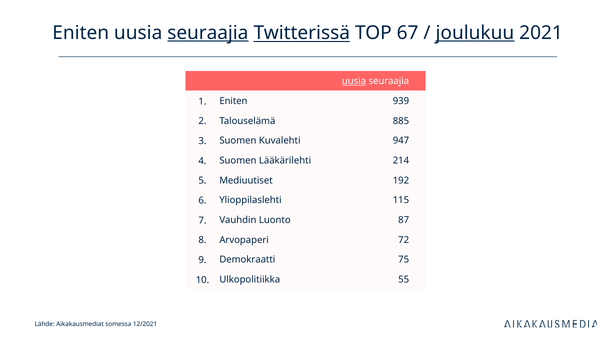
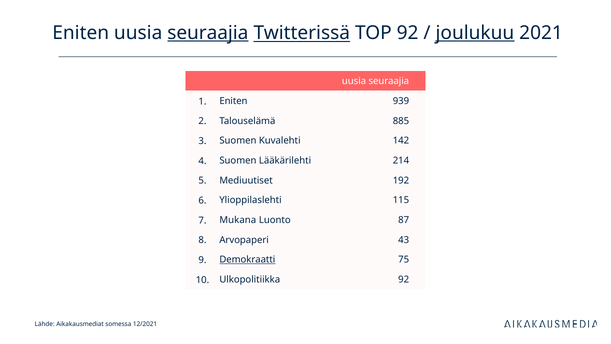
TOP 67: 67 -> 92
uusia at (354, 81) underline: present -> none
947: 947 -> 142
Vauhdin: Vauhdin -> Mukana
72: 72 -> 43
Demokraatti underline: none -> present
Ulkopolitiikka 55: 55 -> 92
